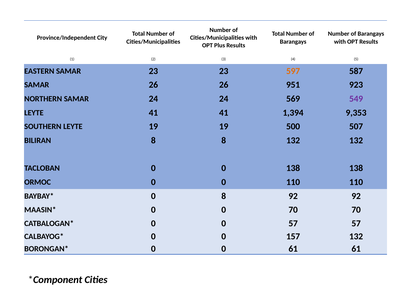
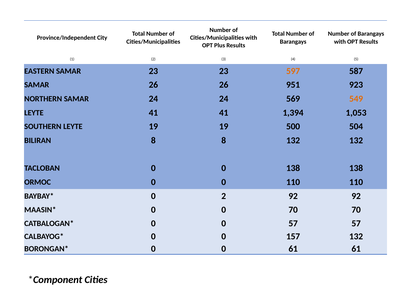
549 colour: purple -> orange
9,353: 9,353 -> 1,053
507: 507 -> 504
0 8: 8 -> 2
